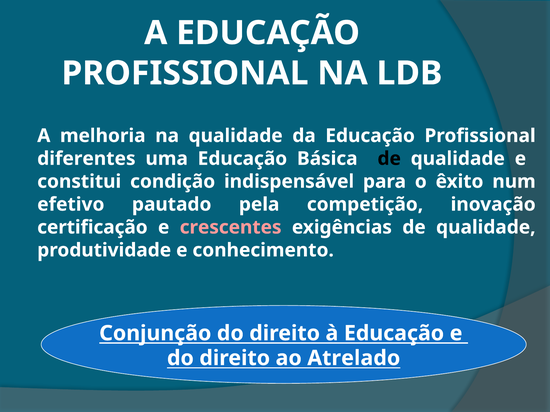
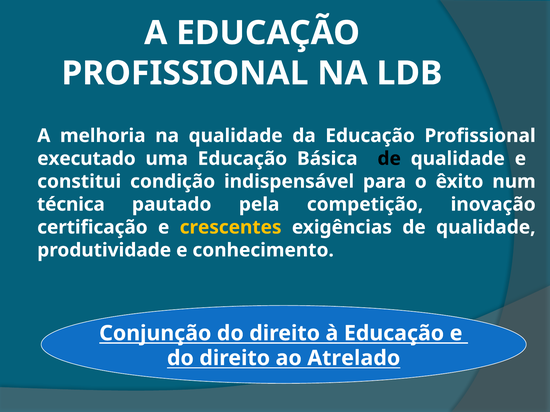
diferentes: diferentes -> executado
efetivo: efetivo -> técnica
crescentes colour: pink -> yellow
